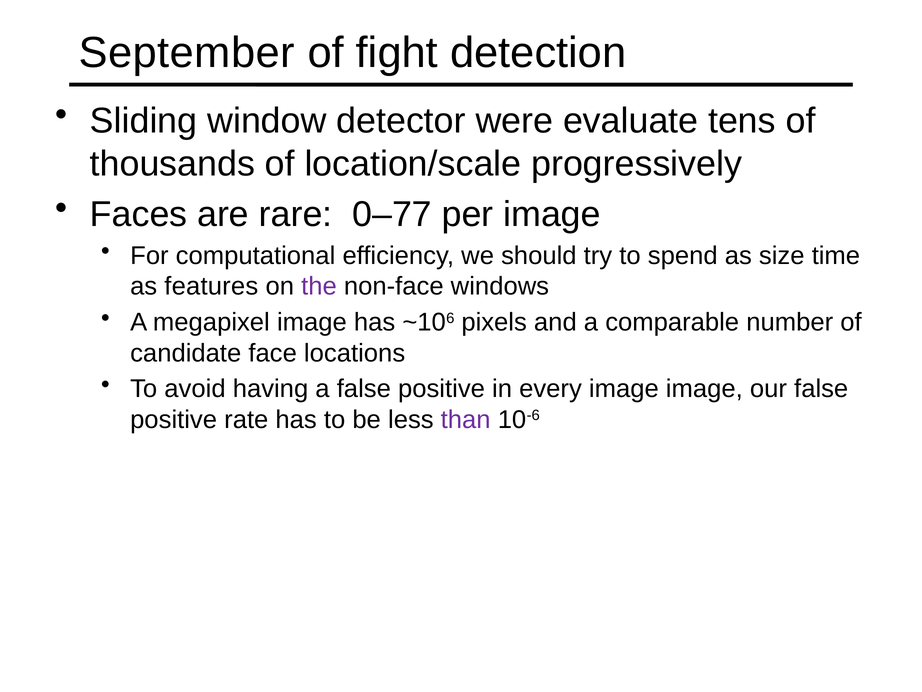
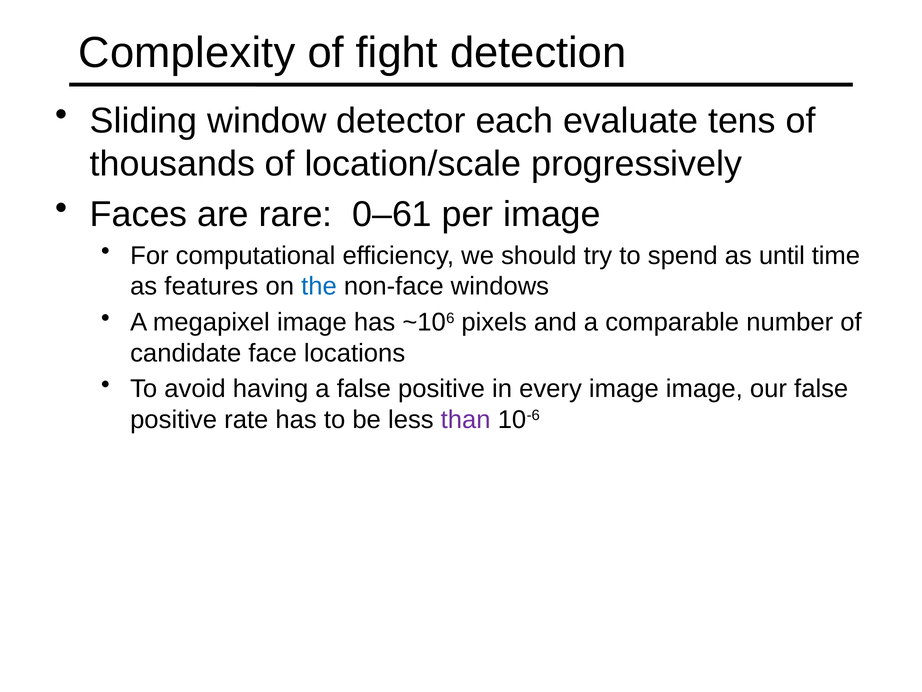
September: September -> Complexity
were: were -> each
0–77: 0–77 -> 0–61
size: size -> until
the colour: purple -> blue
